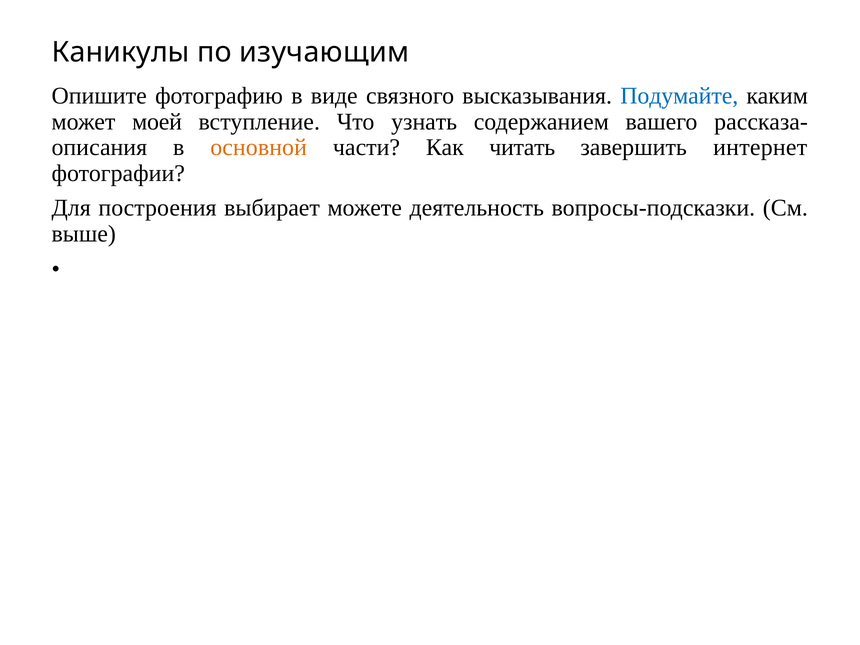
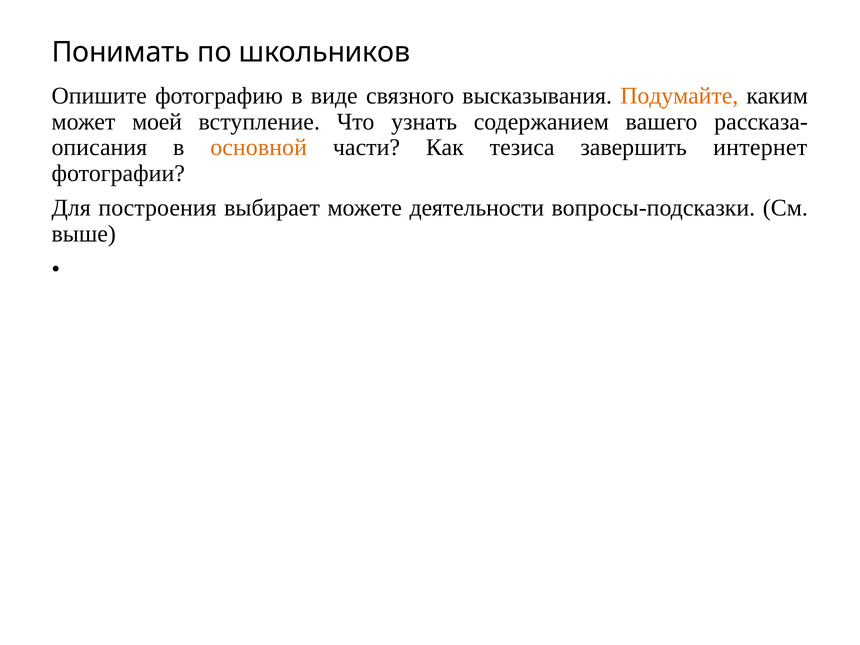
Каникулы: Каникулы -> Понимать
изучающим: изучающим -> школьников
Подумайте colour: blue -> orange
читать: читать -> тезиса
деятельность: деятельность -> деятельности
